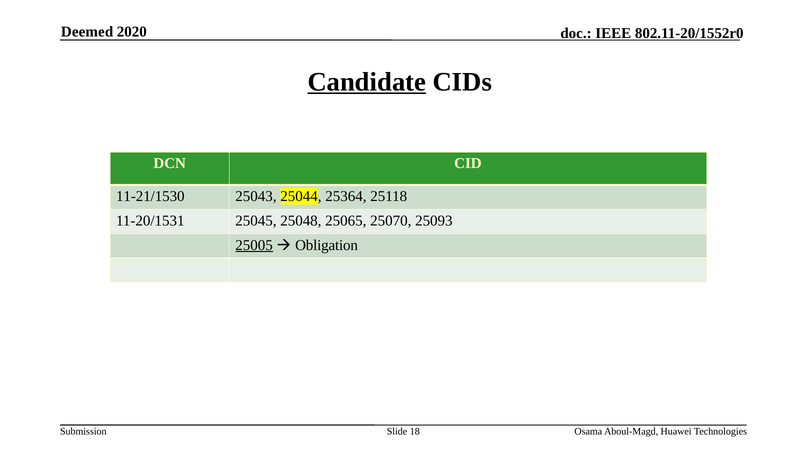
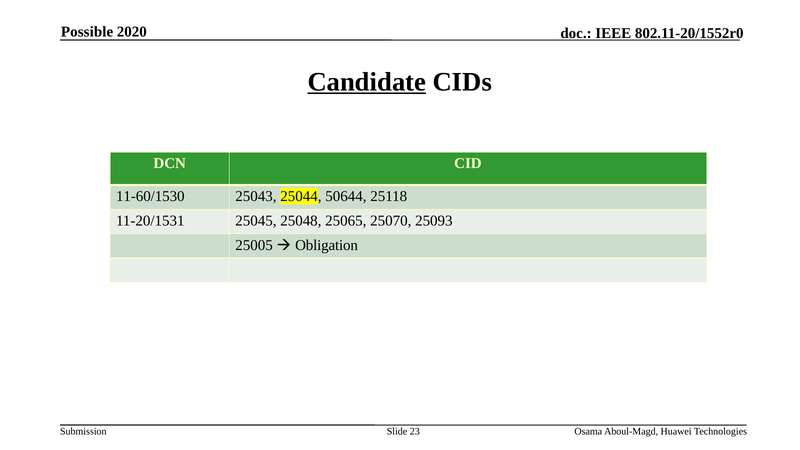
Deemed: Deemed -> Possible
11-21/1530: 11-21/1530 -> 11-60/1530
25364: 25364 -> 50644
25005 underline: present -> none
18: 18 -> 23
